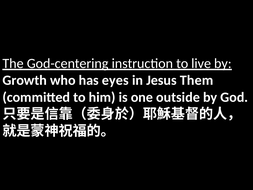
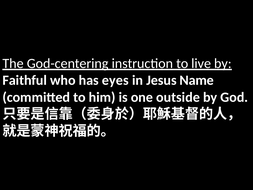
Growth: Growth -> Faithful
Them: Them -> Name
